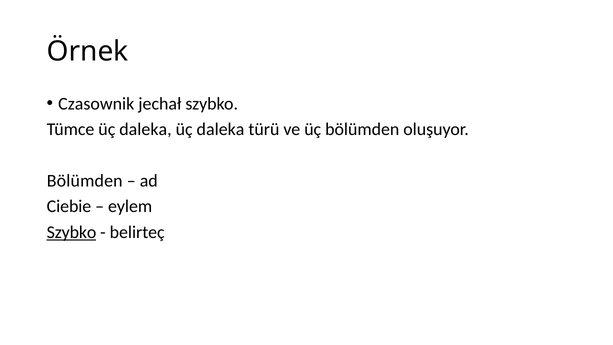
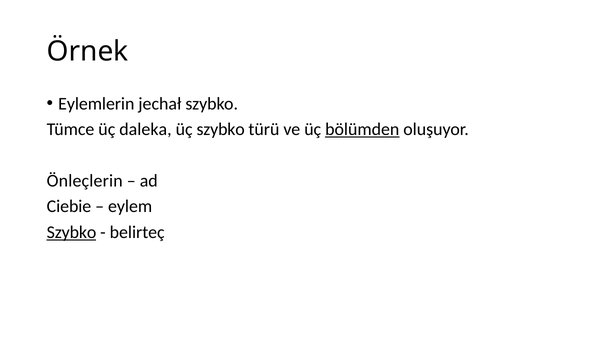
Czasownik: Czasownik -> Eylemlerin
daleka at (221, 129): daleka -> szybko
bölümden at (362, 129) underline: none -> present
Bölümden at (85, 181): Bölümden -> Önleçlerin
